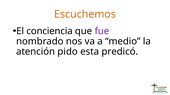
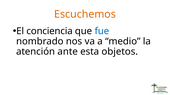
fue colour: purple -> blue
pido: pido -> ante
predicó: predicó -> objetos
